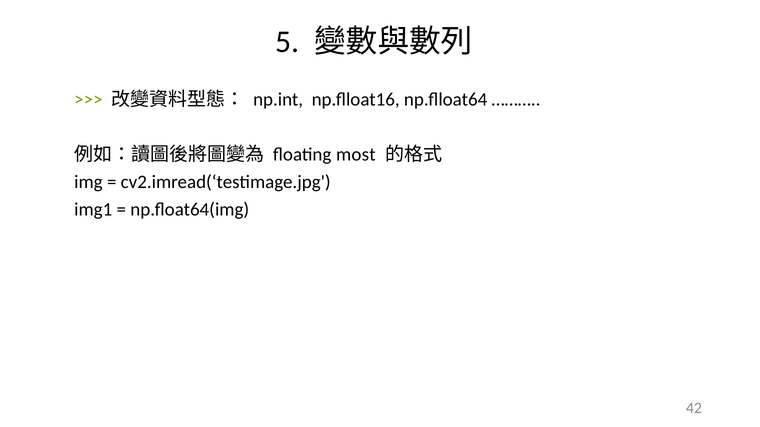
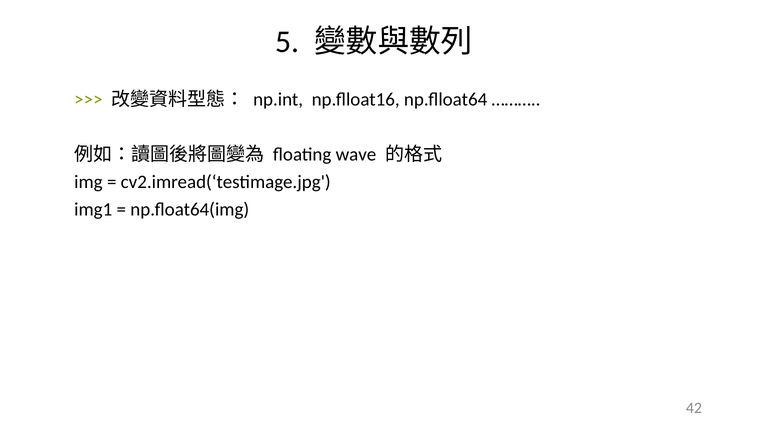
most: most -> wave
